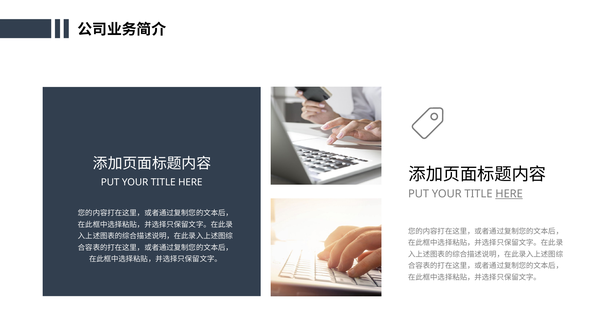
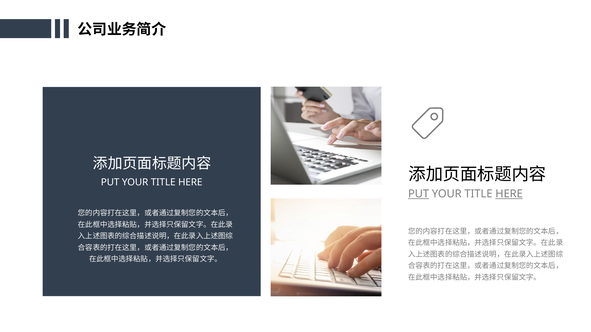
PUT at (419, 194) underline: none -> present
